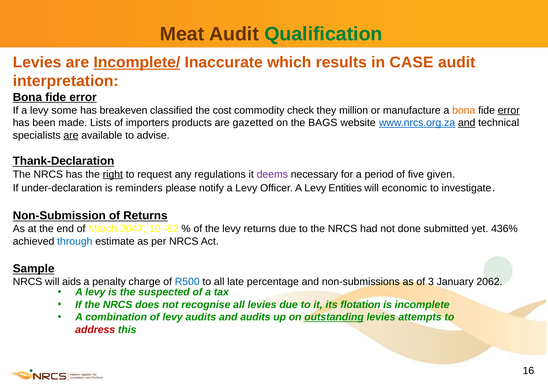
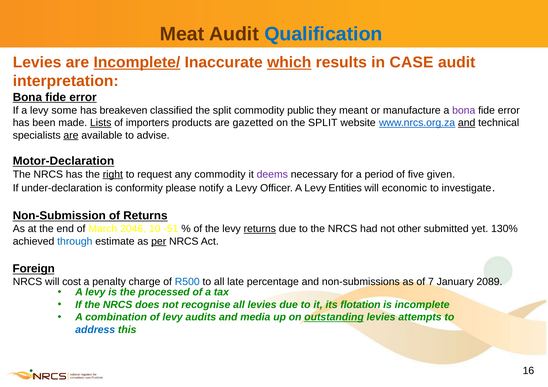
Qualification colour: green -> blue
which underline: none -> present
classified the cost: cost -> split
check: check -> public
million: million -> meant
bona at (464, 111) colour: orange -> purple
error at (509, 111) underline: present -> none
Lists underline: none -> present
on the BAGS: BAGS -> SPLIT
Thank-Declaration: Thank-Declaration -> Motor-Declaration
any regulations: regulations -> commodity
reminders: reminders -> conformity
2047: 2047 -> 2046
-82: -82 -> -51
returns at (260, 229) underline: none -> present
done: done -> other
436%: 436% -> 130%
per underline: none -> present
Sample: Sample -> Foreign
aids: aids -> cost
3: 3 -> 7
2062: 2062 -> 2089
suspected: suspected -> processed
and audits: audits -> media
address colour: red -> blue
